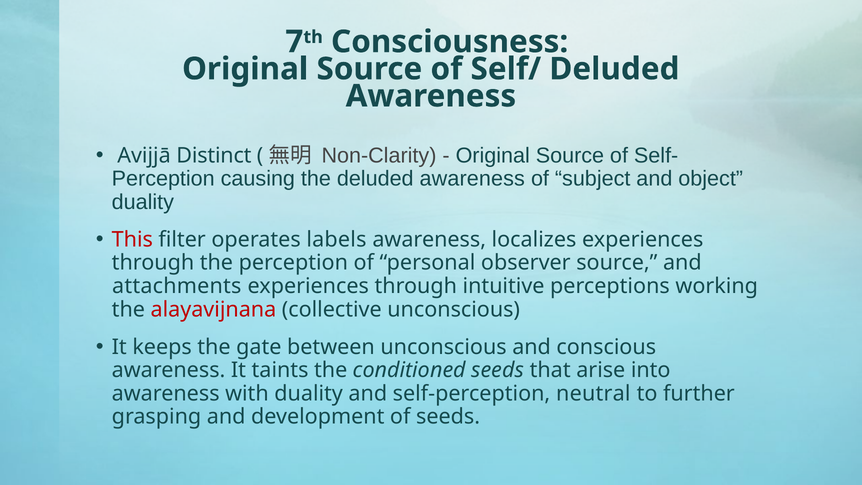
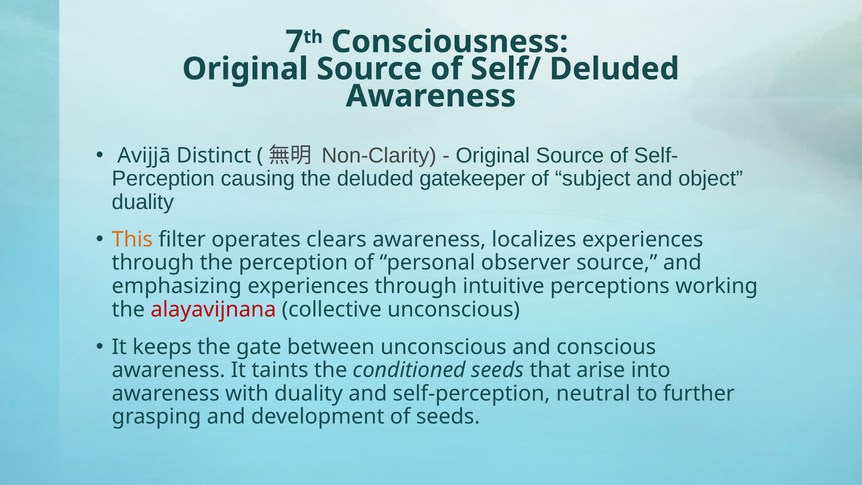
the deluded awareness: awareness -> gatekeeper
This colour: red -> orange
labels: labels -> clears
attachments: attachments -> emphasizing
